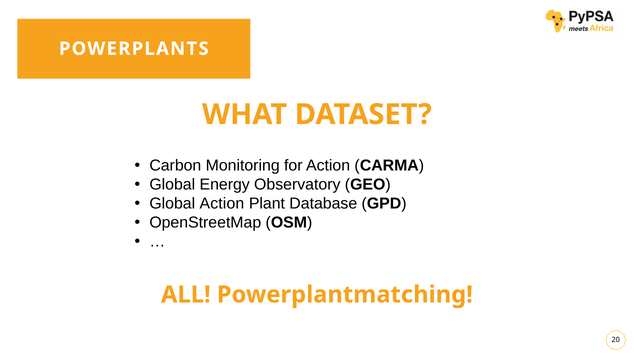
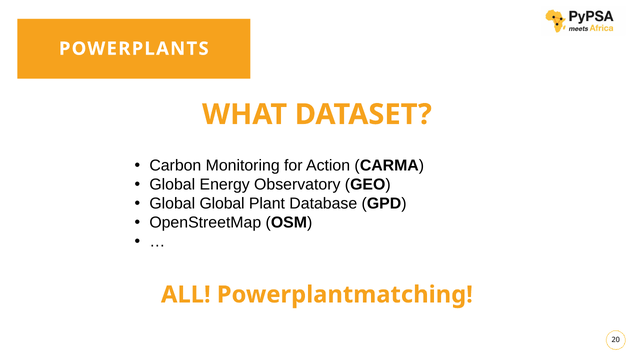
Global Action: Action -> Global
